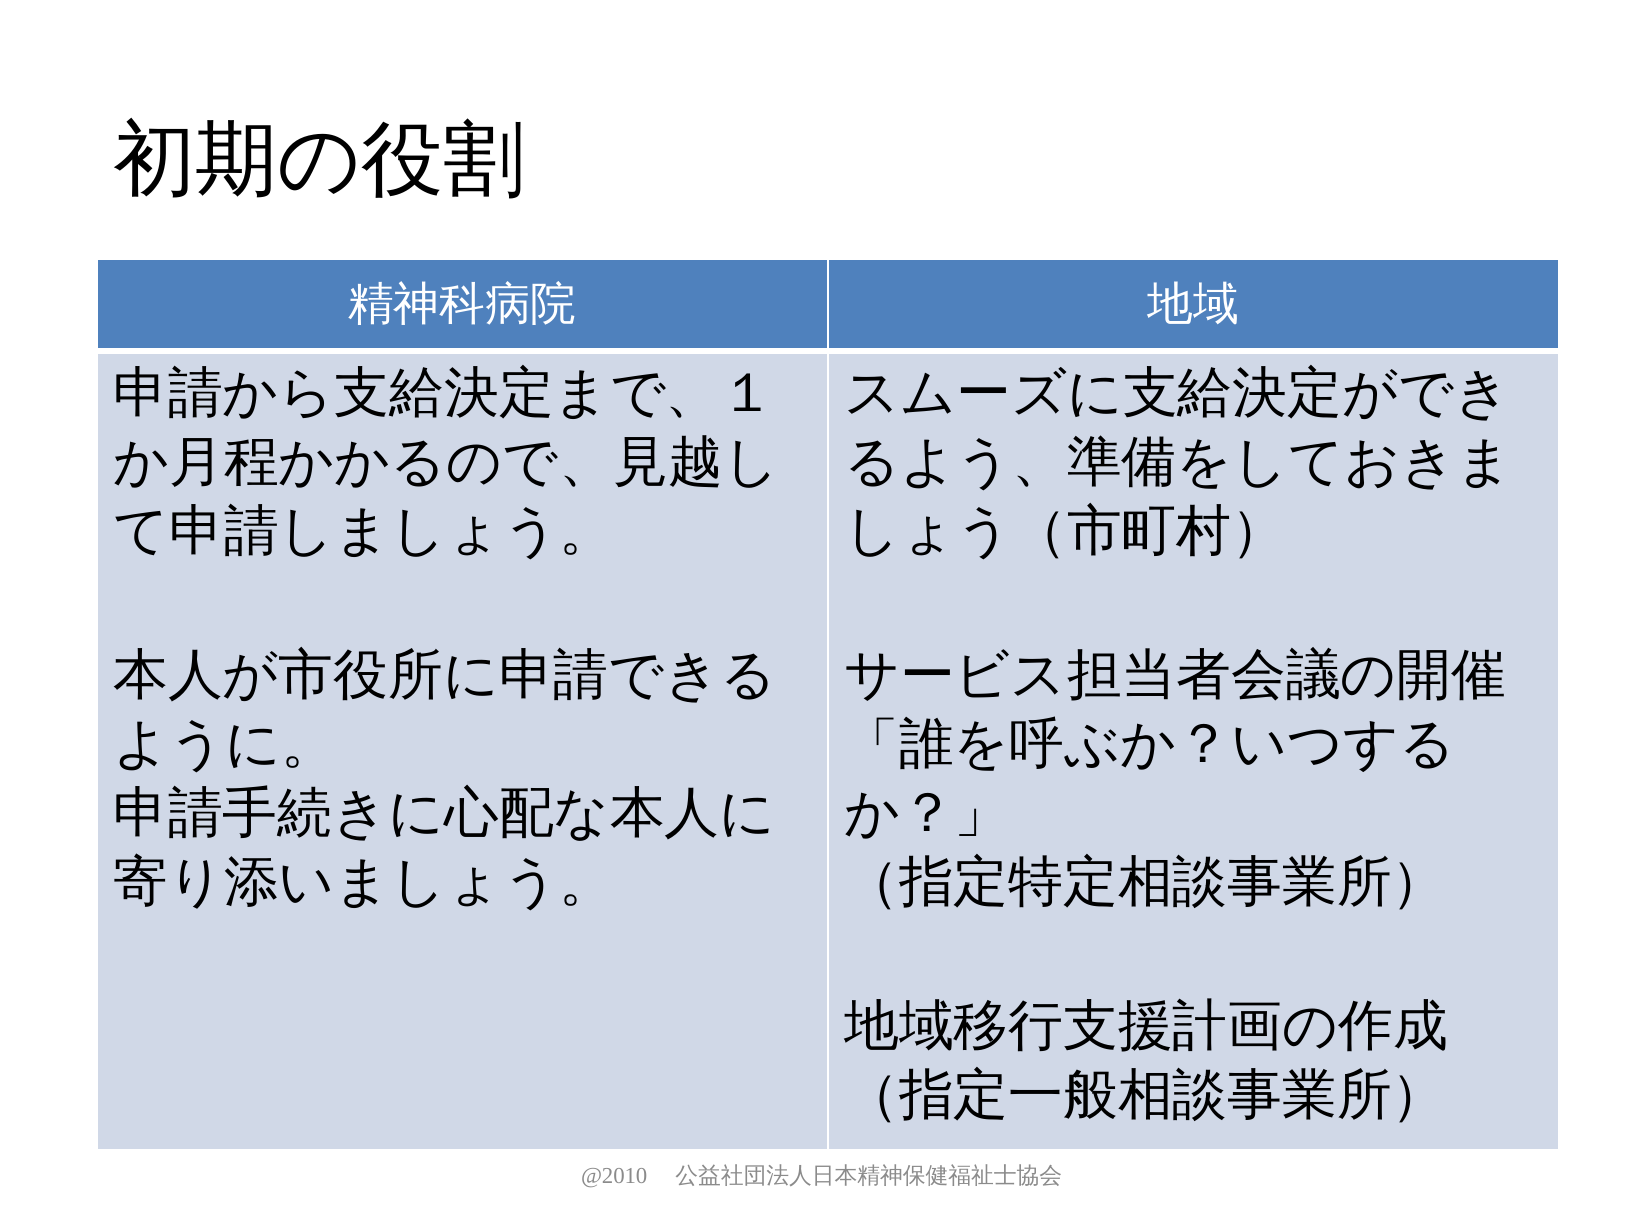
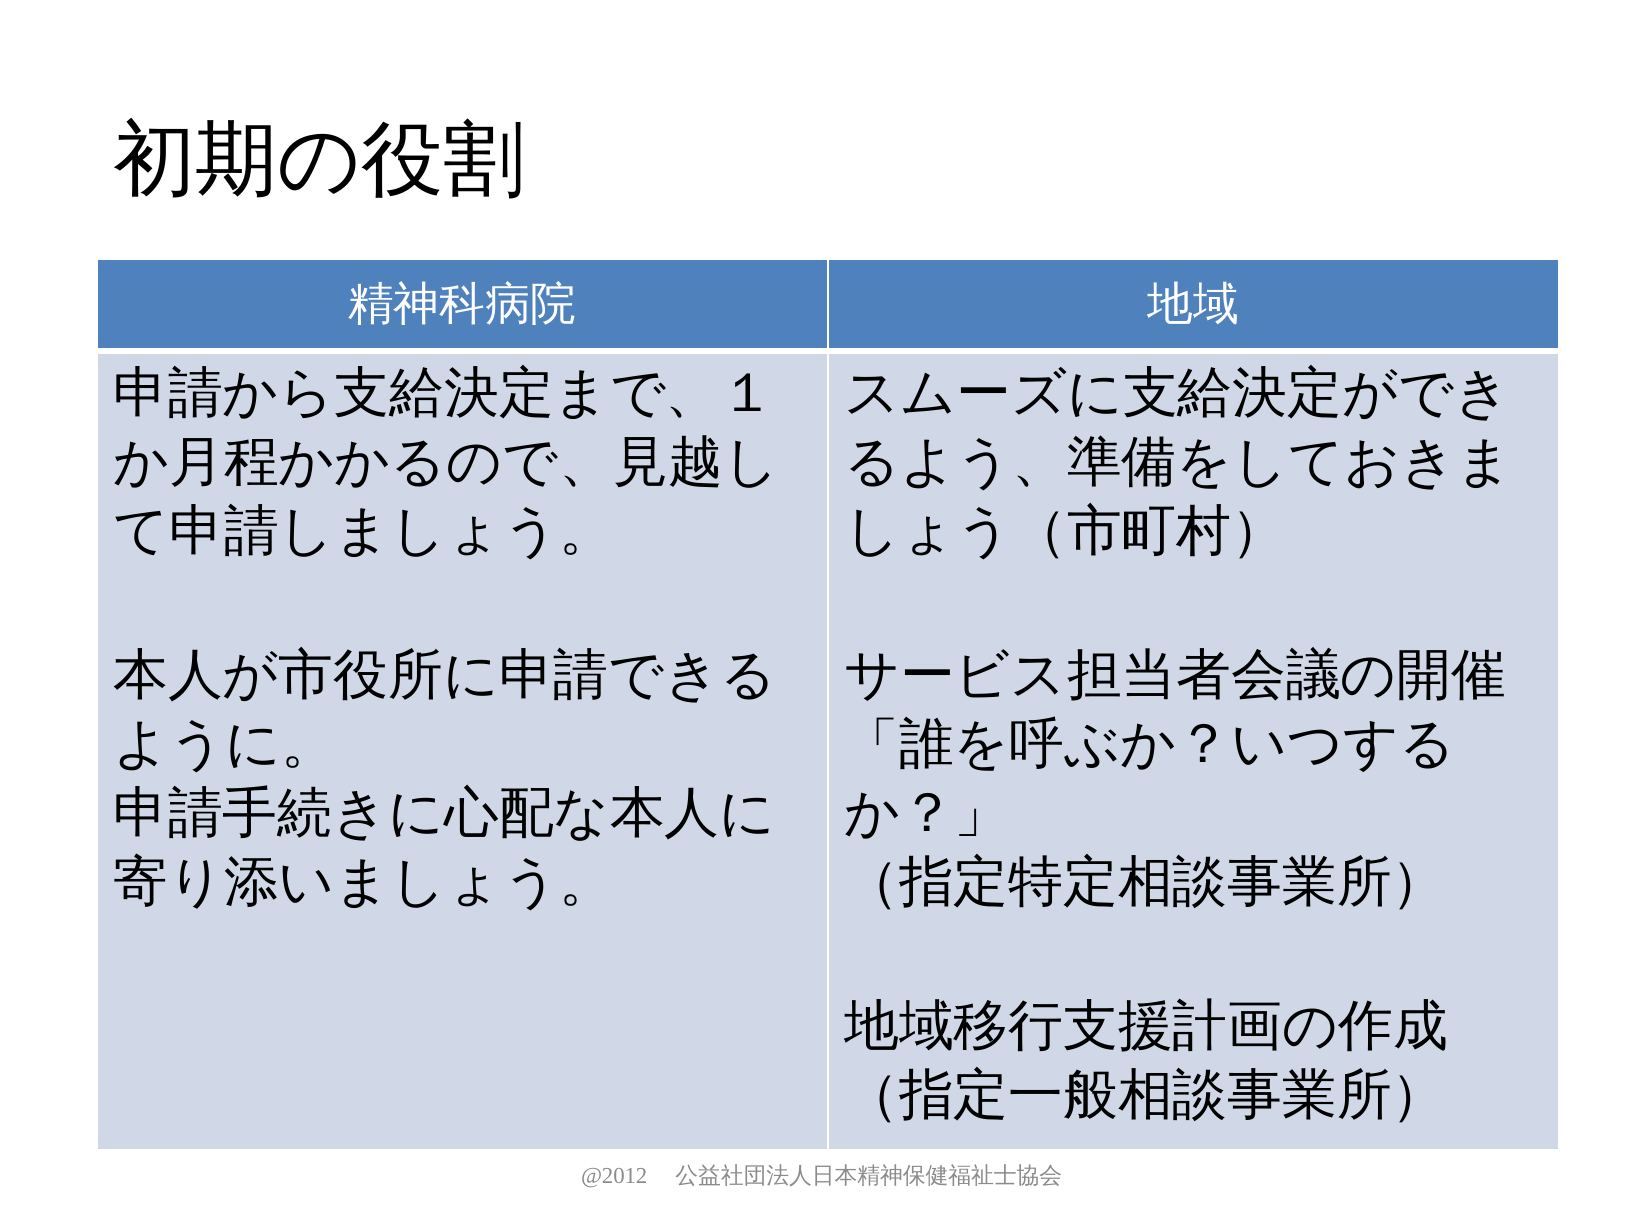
@2010: @2010 -> @2012
